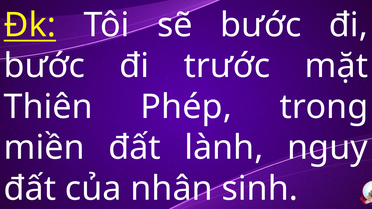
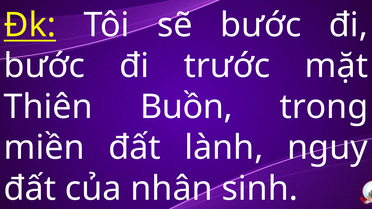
Phép: Phép -> Buồn
